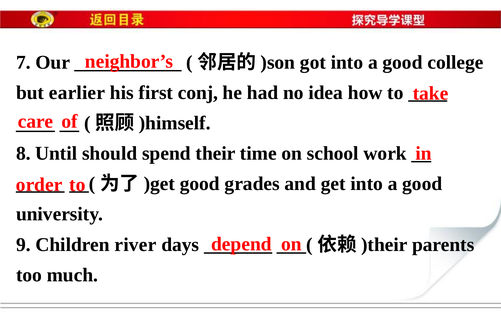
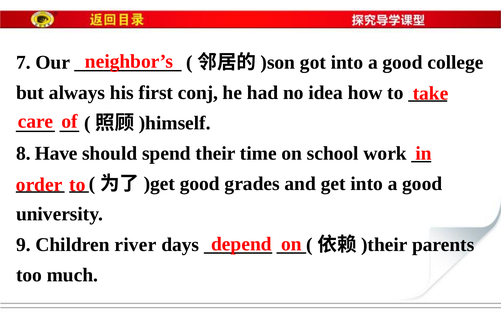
earlier: earlier -> always
Until: Until -> Have
